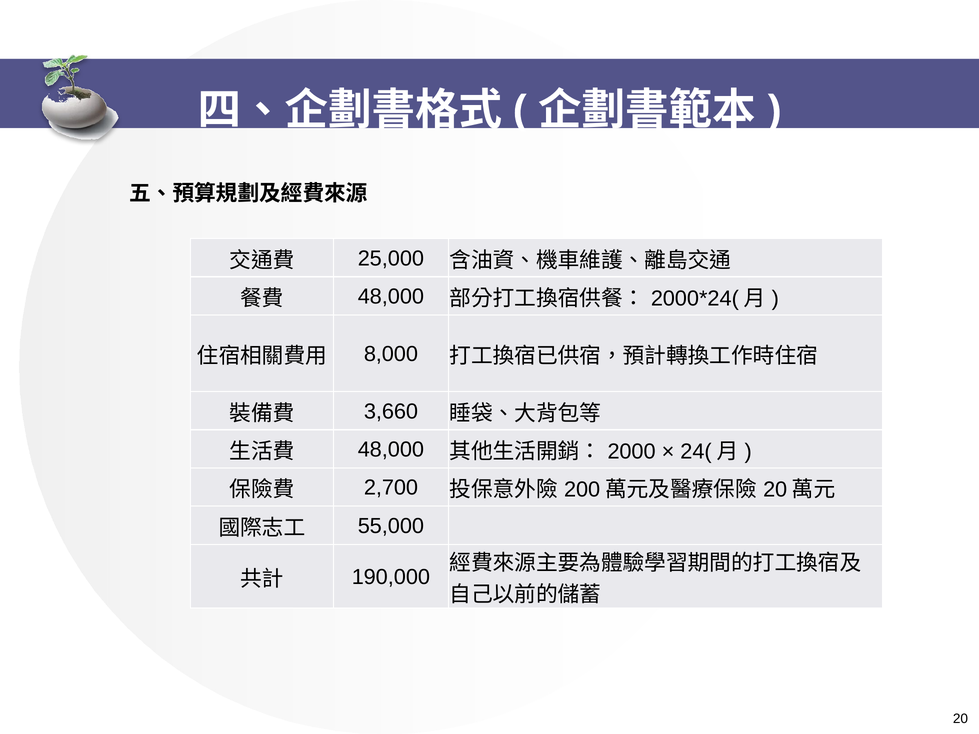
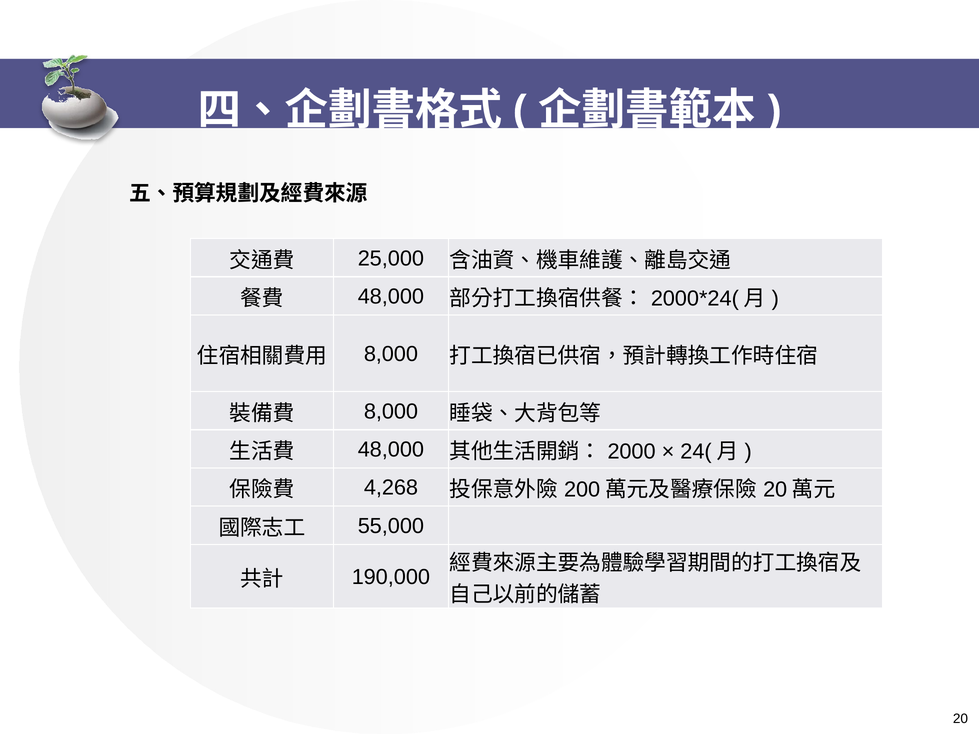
3,660 at (391, 412): 3,660 -> 8,000
2,700: 2,700 -> 4,268
